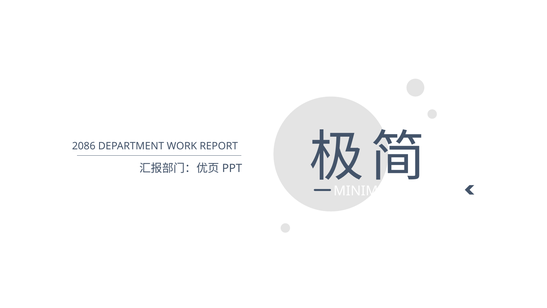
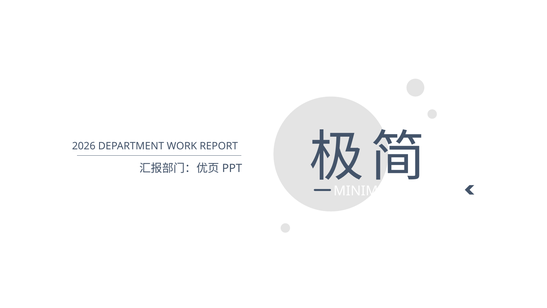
2086: 2086 -> 2026
